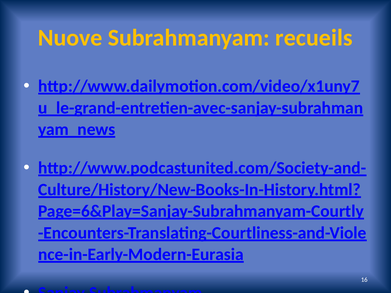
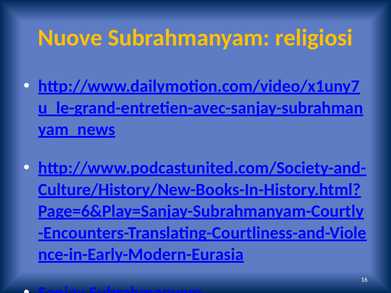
recueils: recueils -> religiosi
